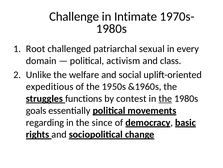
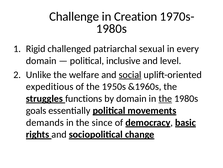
Intimate: Intimate -> Creation
Root: Root -> Rigid
activism: activism -> inclusive
class: class -> level
social underline: none -> present
by contest: contest -> domain
regarding: regarding -> demands
